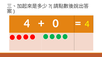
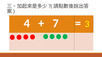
0: 0 -> 7
4 at (87, 24): 4 -> 3
